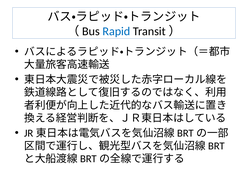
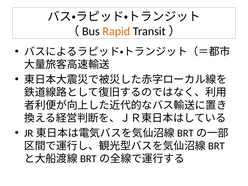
Rapid colour: blue -> orange
